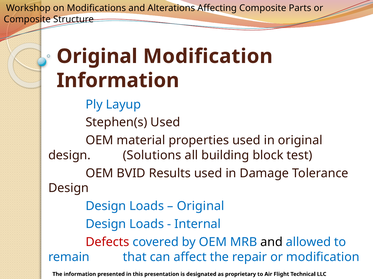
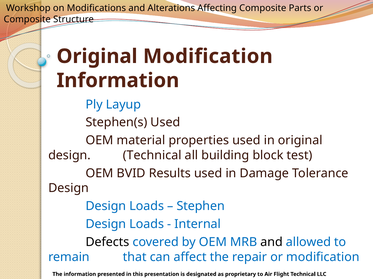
design Solutions: Solutions -> Technical
Original at (201, 207): Original -> Stephen
Defects colour: red -> black
